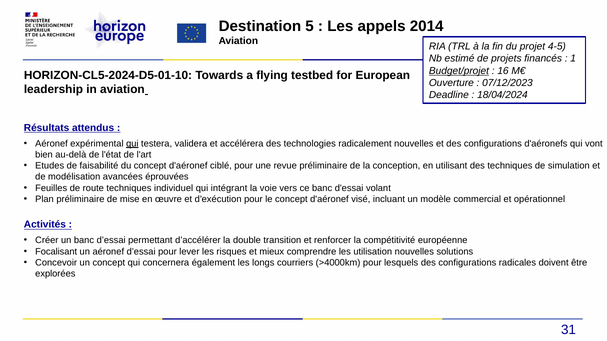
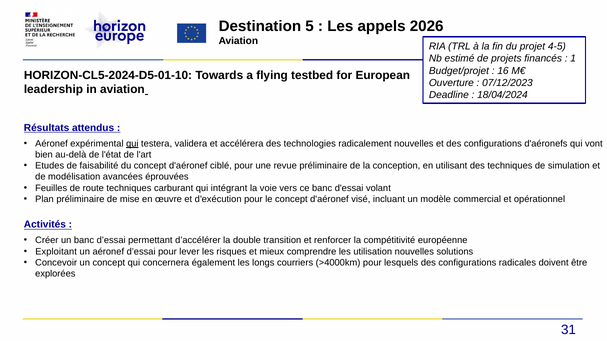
2014: 2014 -> 2026
Budget/projet underline: present -> none
individuel: individuel -> carburant
Focalisant: Focalisant -> Exploitant
